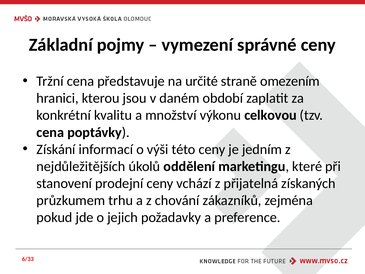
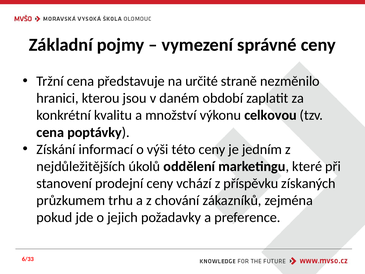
omezením: omezením -> nezměnilo
přijatelná: přijatelná -> příspěvku
